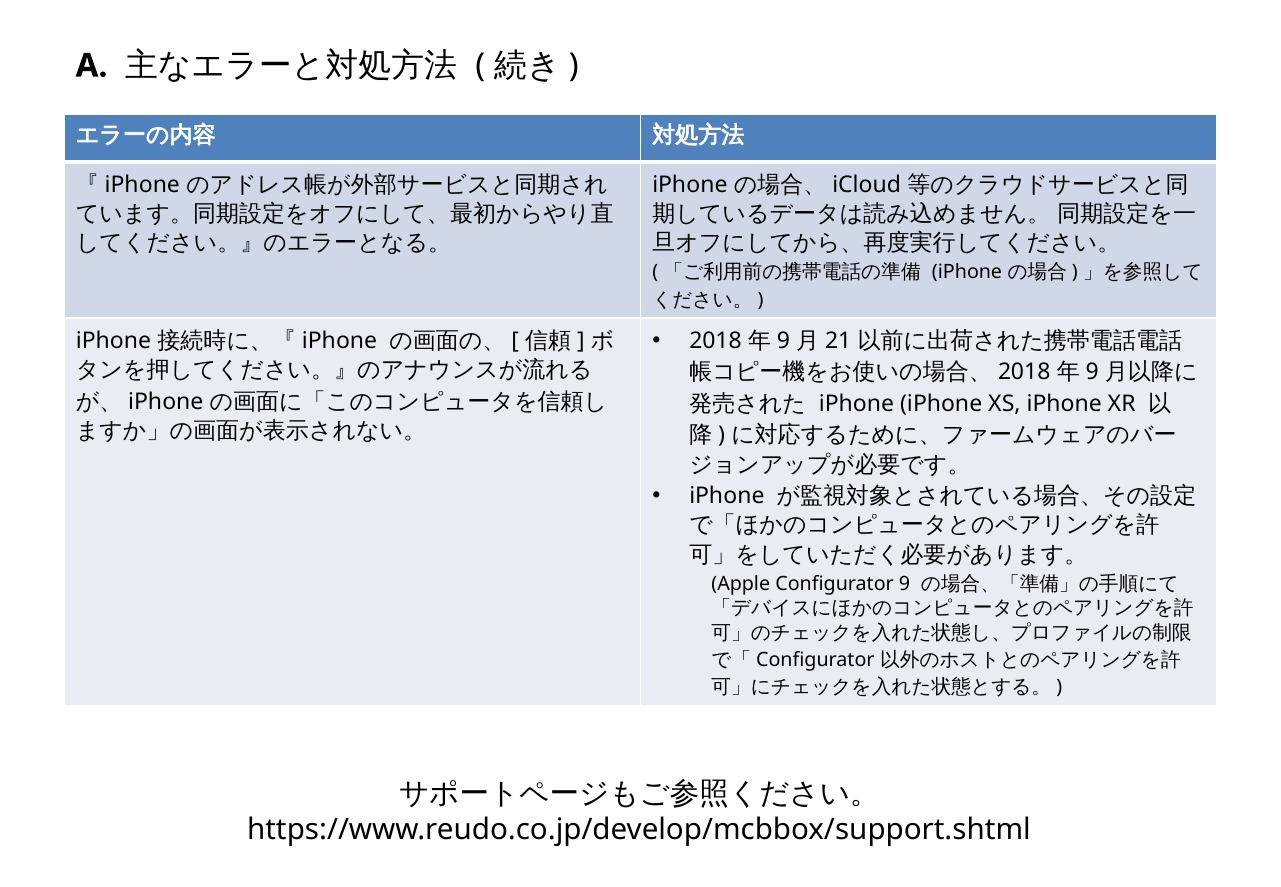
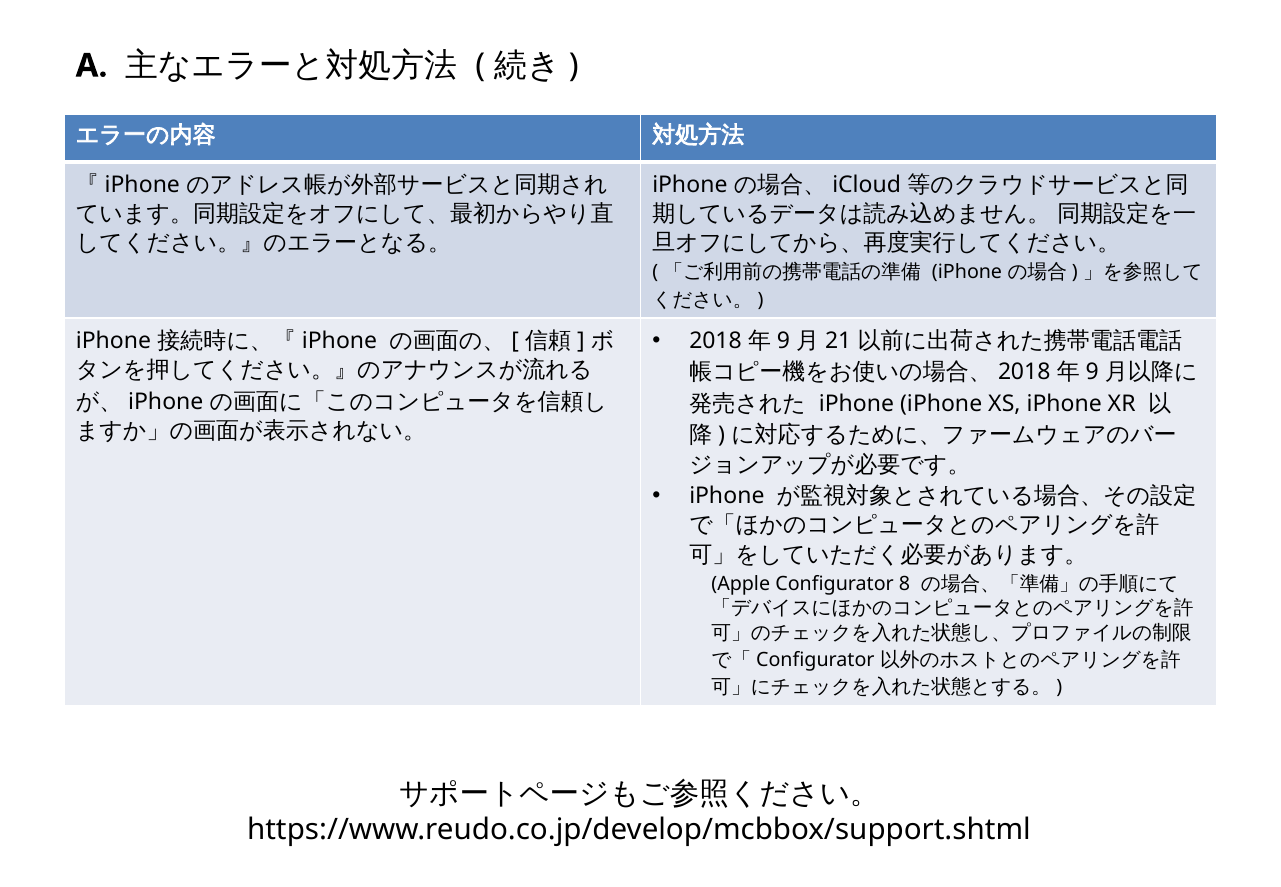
Configurator 9: 9 -> 8
